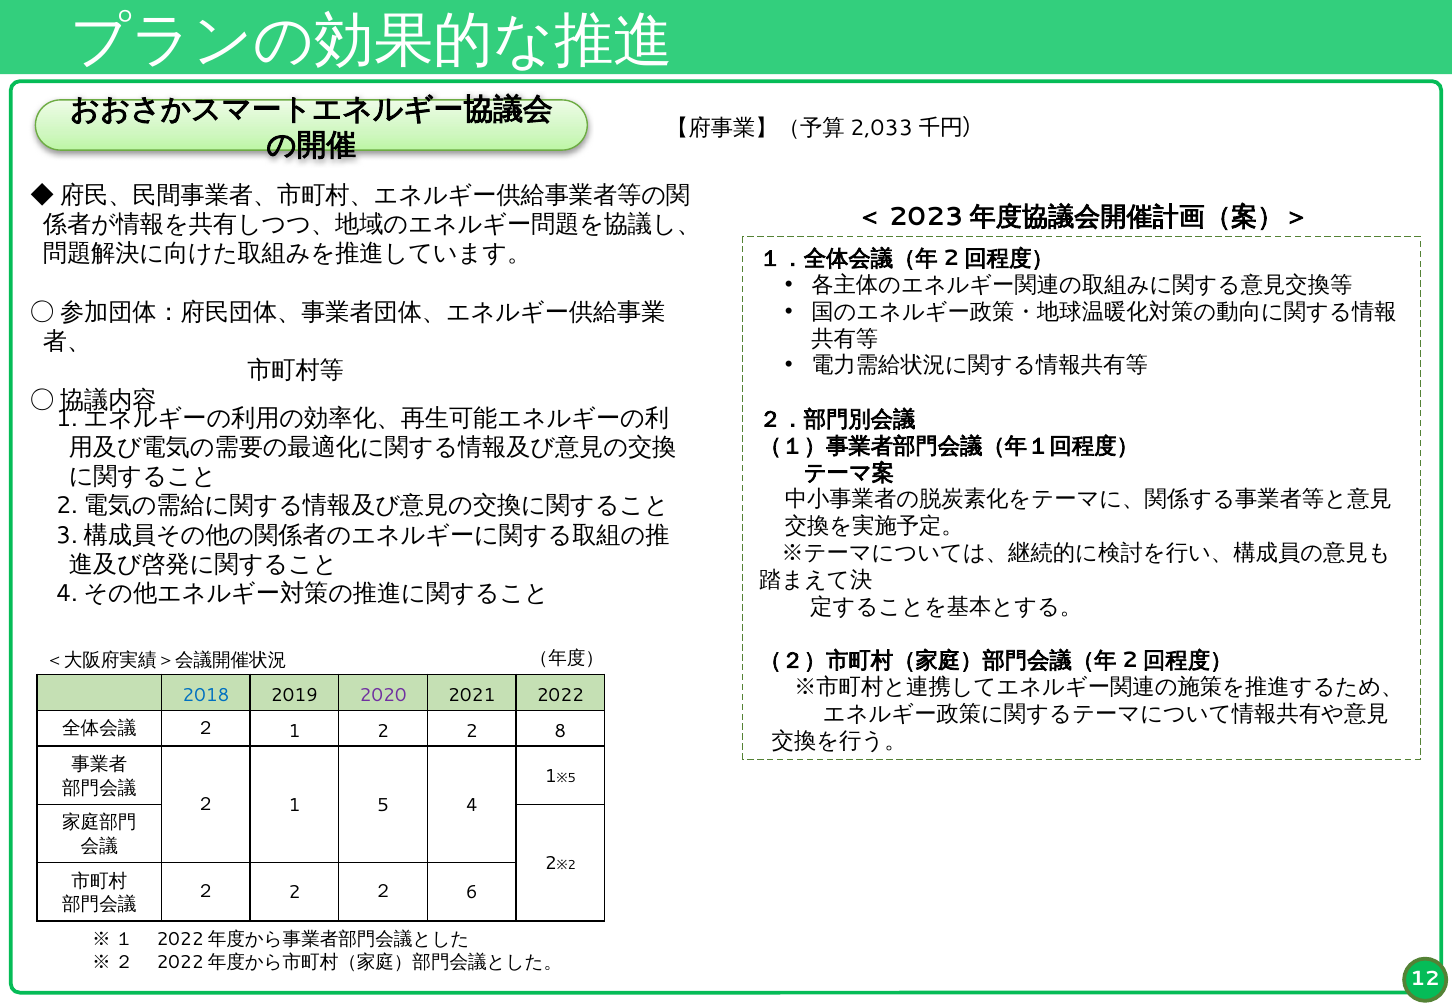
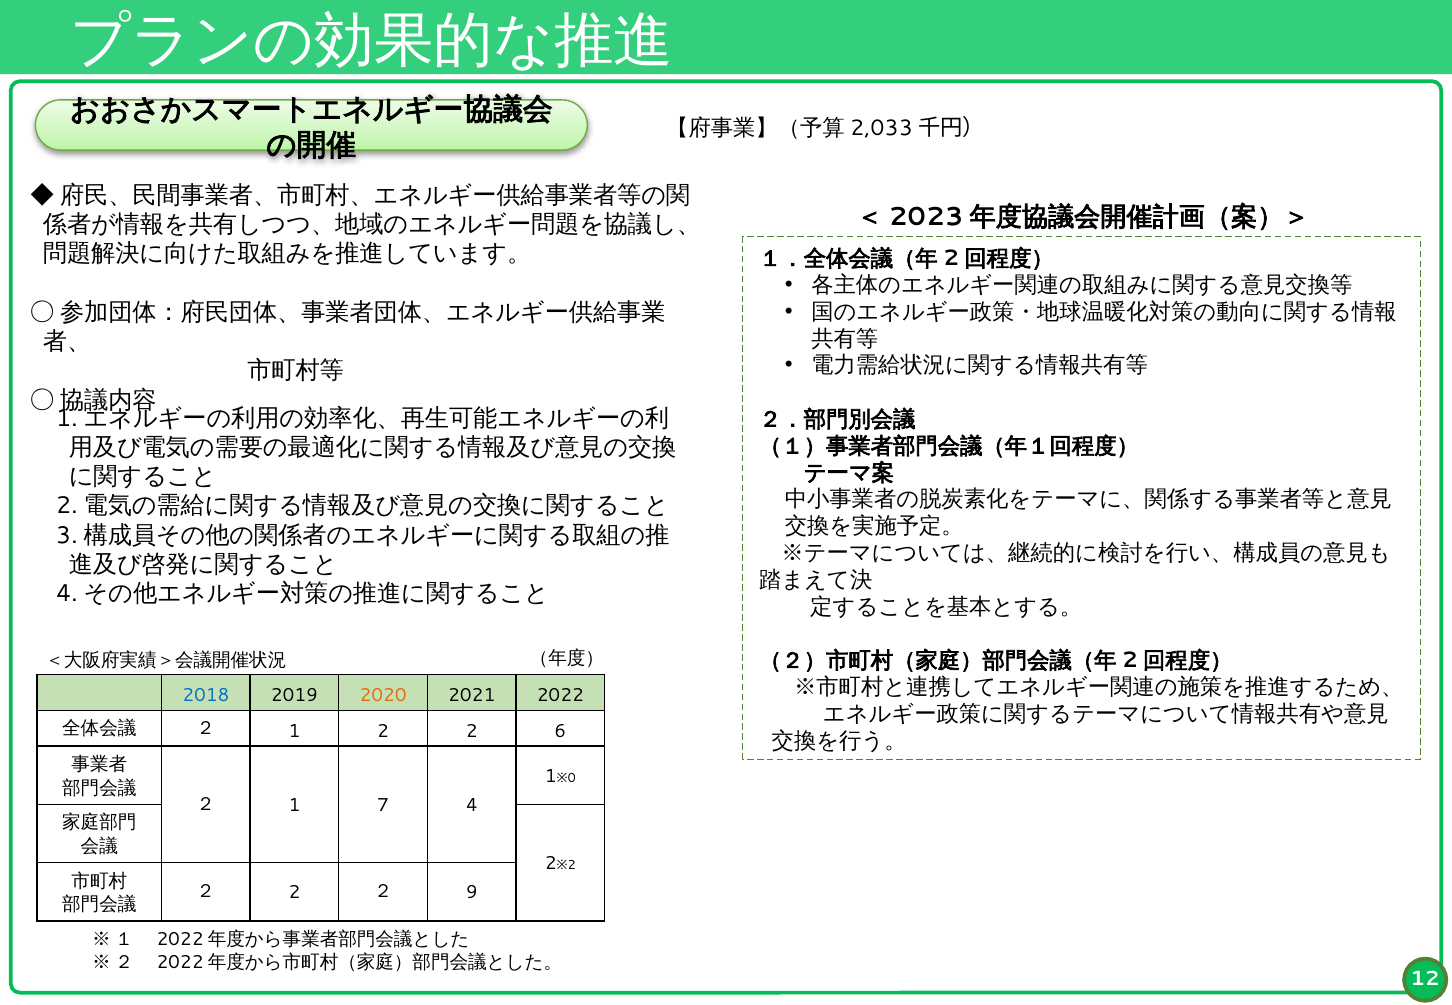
2020 colour: purple -> orange
8: 8 -> 6
5 at (572, 778): 5 -> 0
２ 1 5: 5 -> 7
6: 6 -> 9
